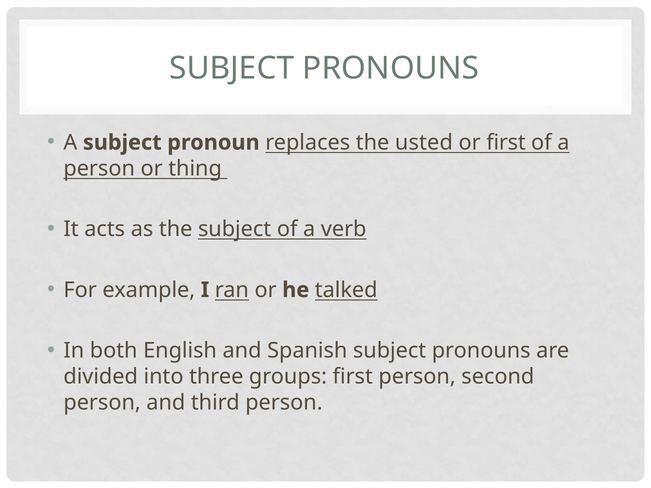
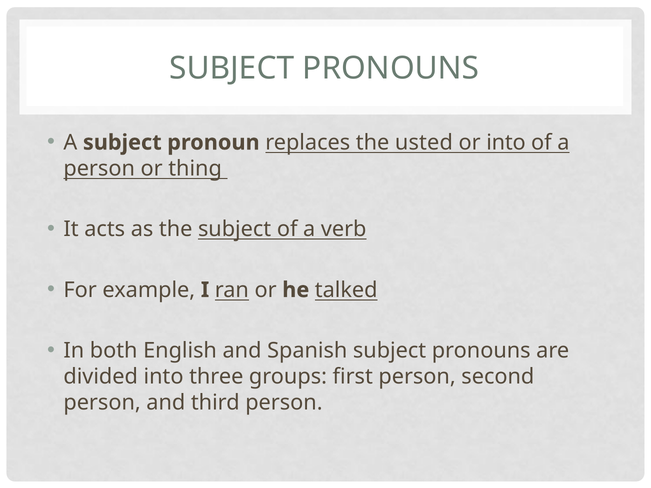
or first: first -> into
